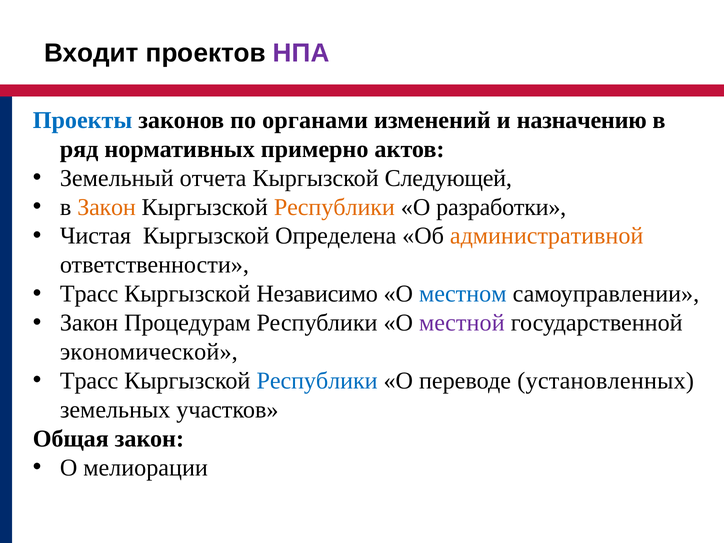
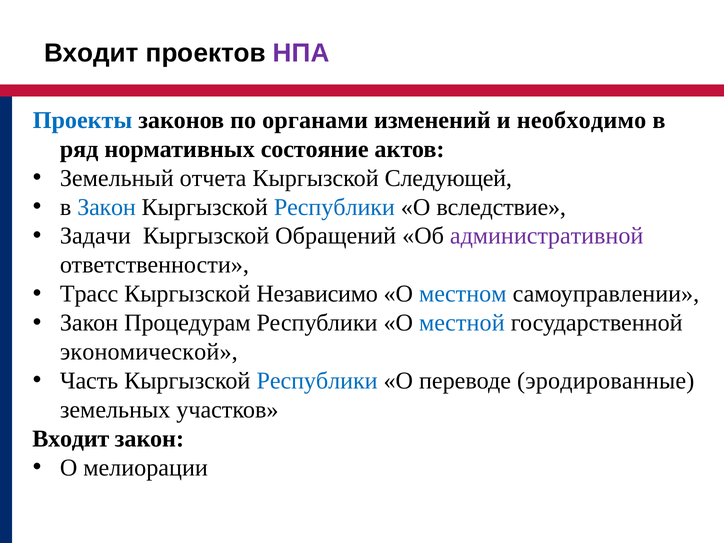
назначению: назначению -> необходимо
примерно: примерно -> состояние
Закон at (107, 207) colour: orange -> blue
Республики at (334, 207) colour: orange -> blue
разработки: разработки -> вследствие
Чистая: Чистая -> Задачи
Определена: Определена -> Обращений
административной colour: orange -> purple
местной colour: purple -> blue
Трасс at (89, 381): Трасс -> Часть
установленных: установленных -> эродированные
Общая at (71, 439): Общая -> Входит
